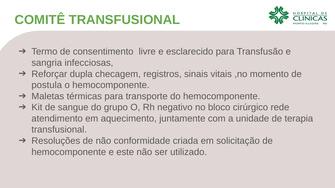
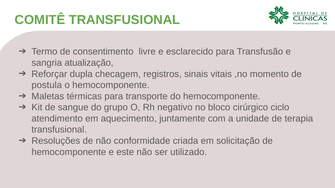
infecciosas: infecciosas -> atualização
rede: rede -> ciclo
